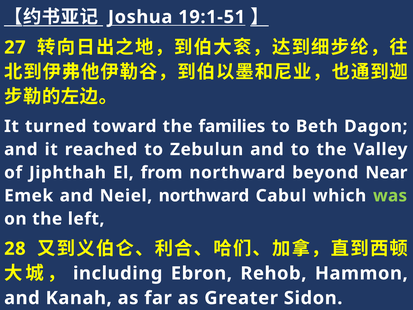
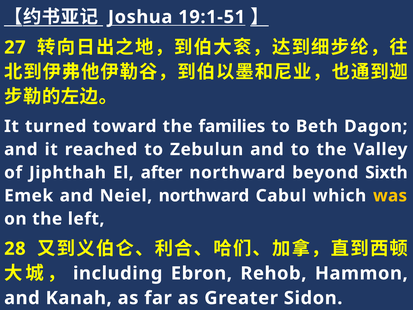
from: from -> after
Near: Near -> Sixth
was colour: light green -> yellow
